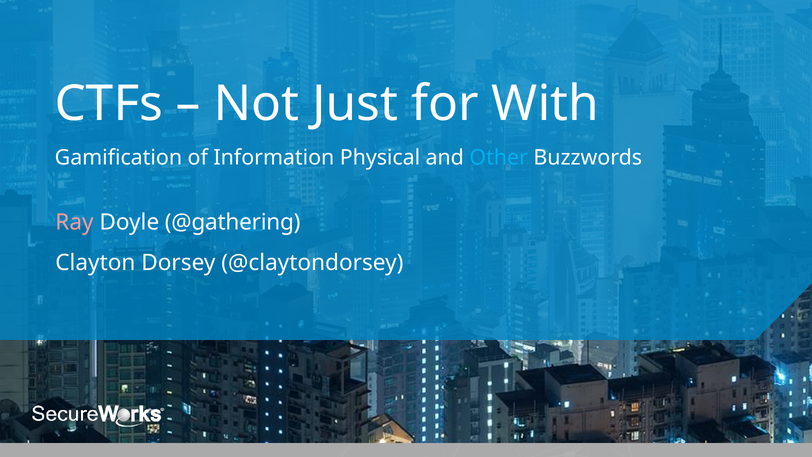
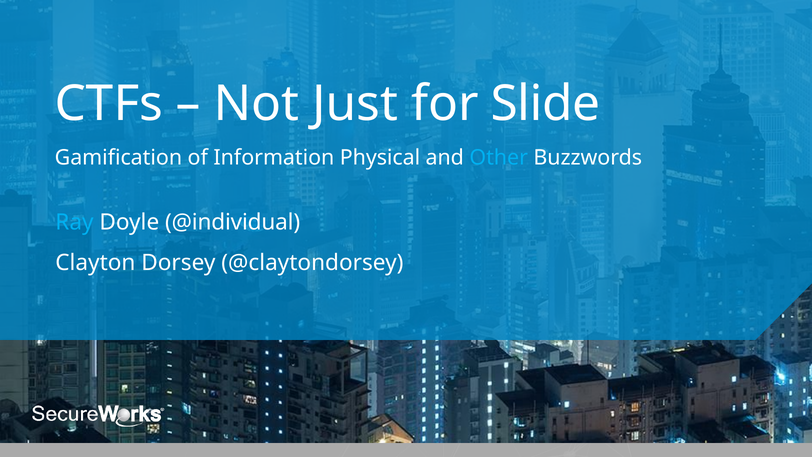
With: With -> Slide
Ray colour: pink -> light blue
@gathering: @gathering -> @individual
